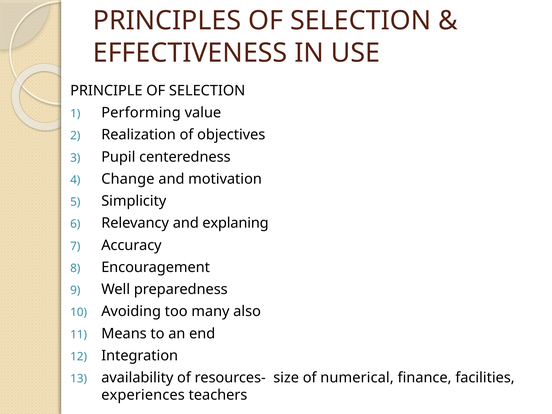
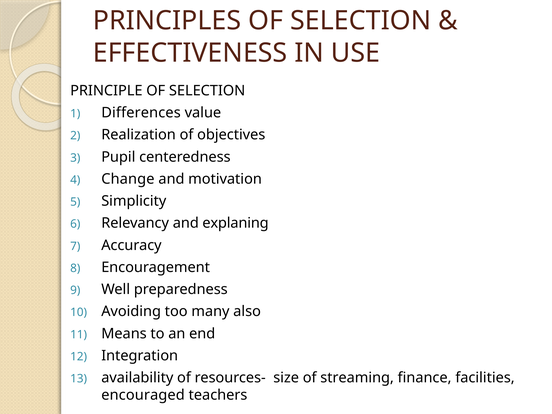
Performing: Performing -> Differences
numerical: numerical -> streaming
experiences: experiences -> encouraged
